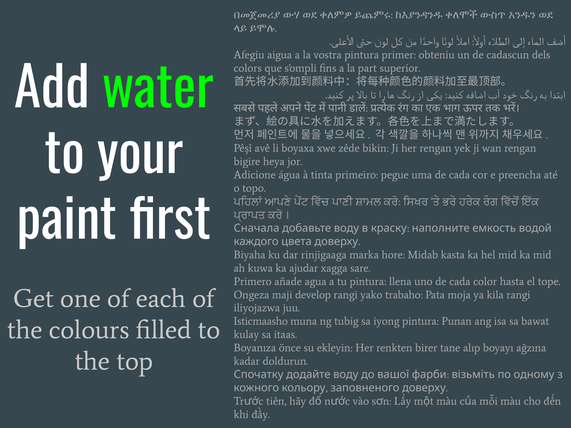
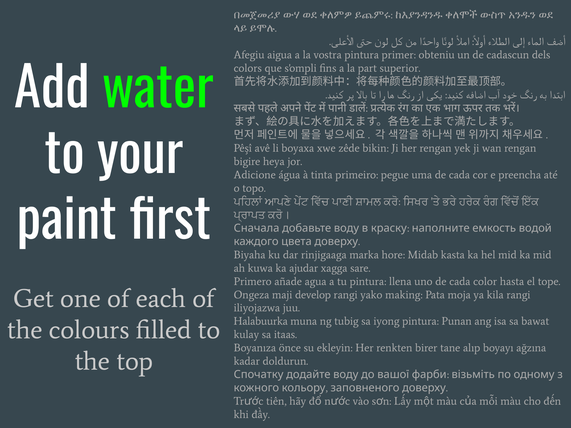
trabaho: trabaho -> making
Isticmaasho: Isticmaasho -> Halabuurka
